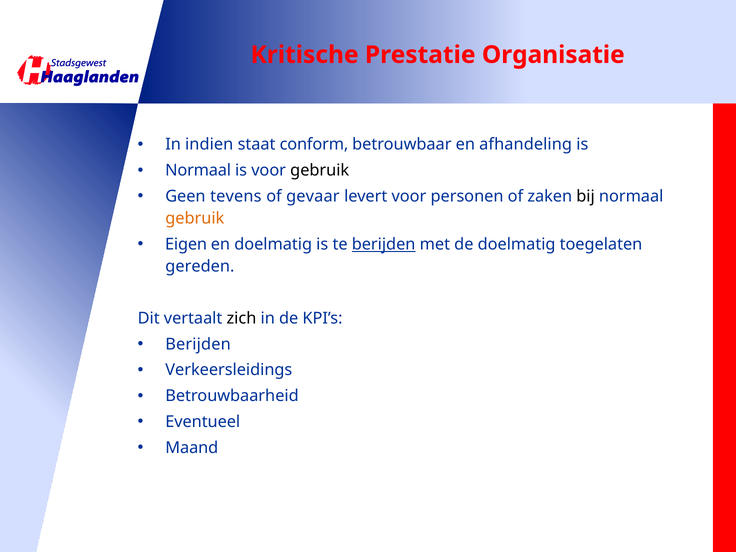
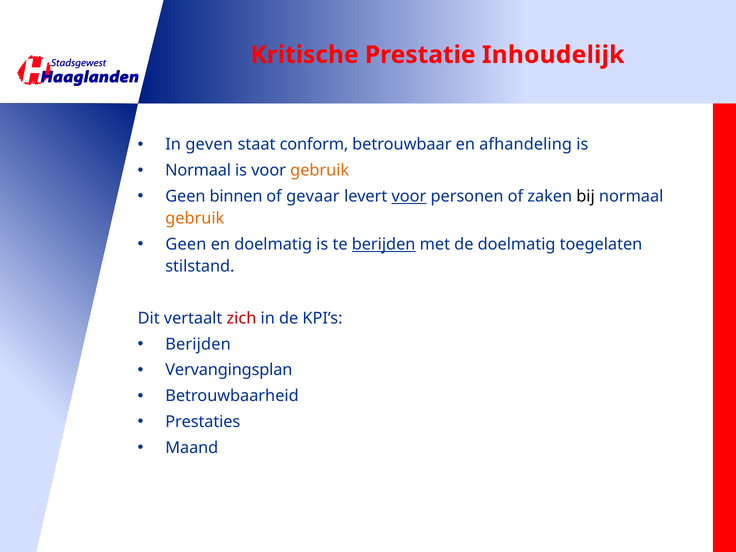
Organisatie: Organisatie -> Inhoudelijk
indien: indien -> geven
gebruik at (320, 170) colour: black -> orange
tevens: tevens -> binnen
voor at (409, 196) underline: none -> present
Eigen at (186, 244): Eigen -> Geen
gereden: gereden -> stilstand
zich colour: black -> red
Verkeersleidings: Verkeersleidings -> Vervangingsplan
Eventueel: Eventueel -> Prestaties
